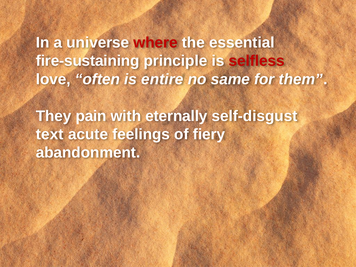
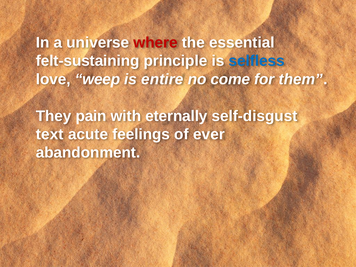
fire-sustaining: fire-sustaining -> felt-sustaining
selfless colour: red -> blue
often: often -> weep
same: same -> come
fiery: fiery -> ever
